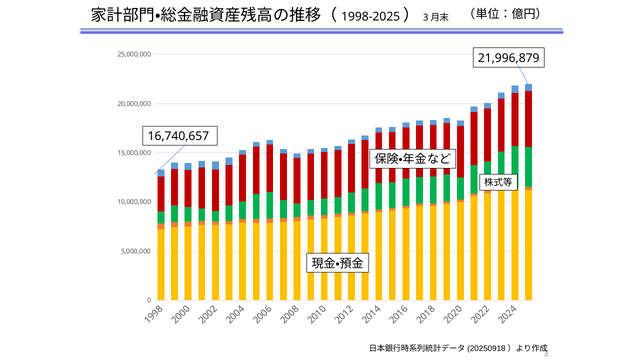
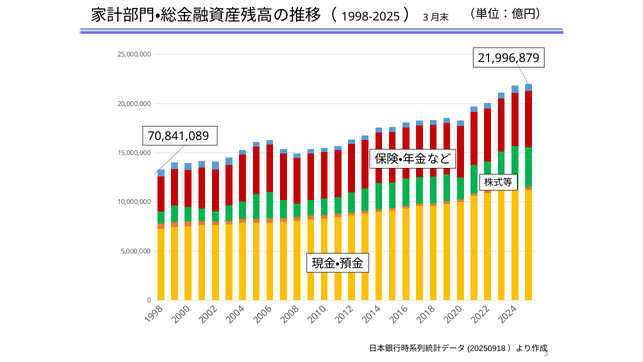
16,740,657: 16,740,657 -> 70,841,089
